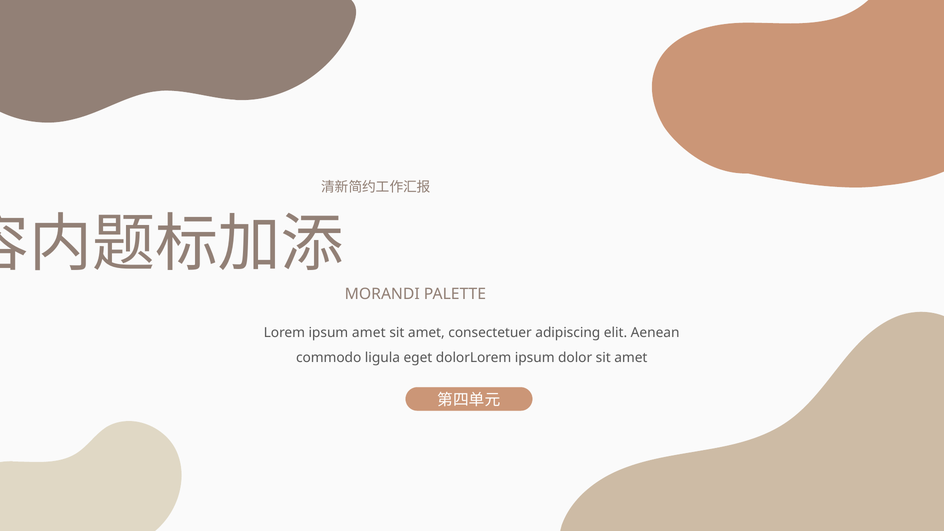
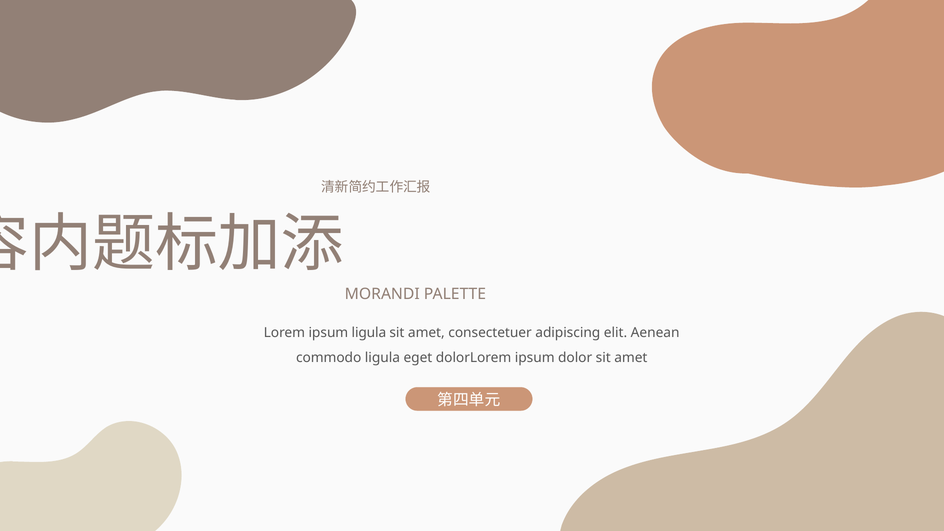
ipsum amet: amet -> ligula
